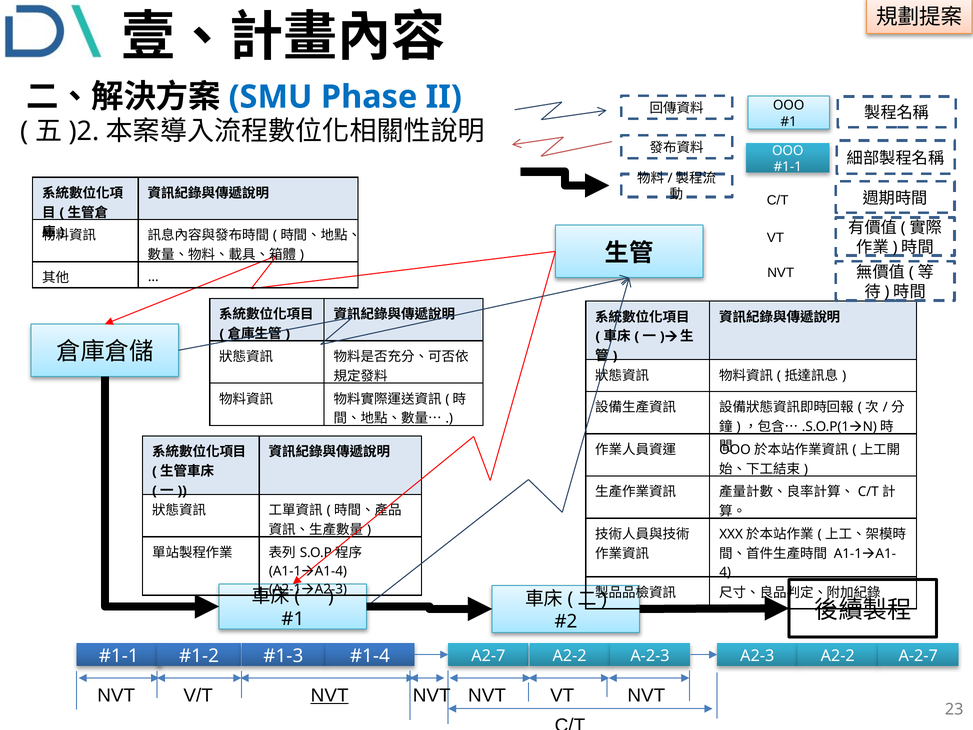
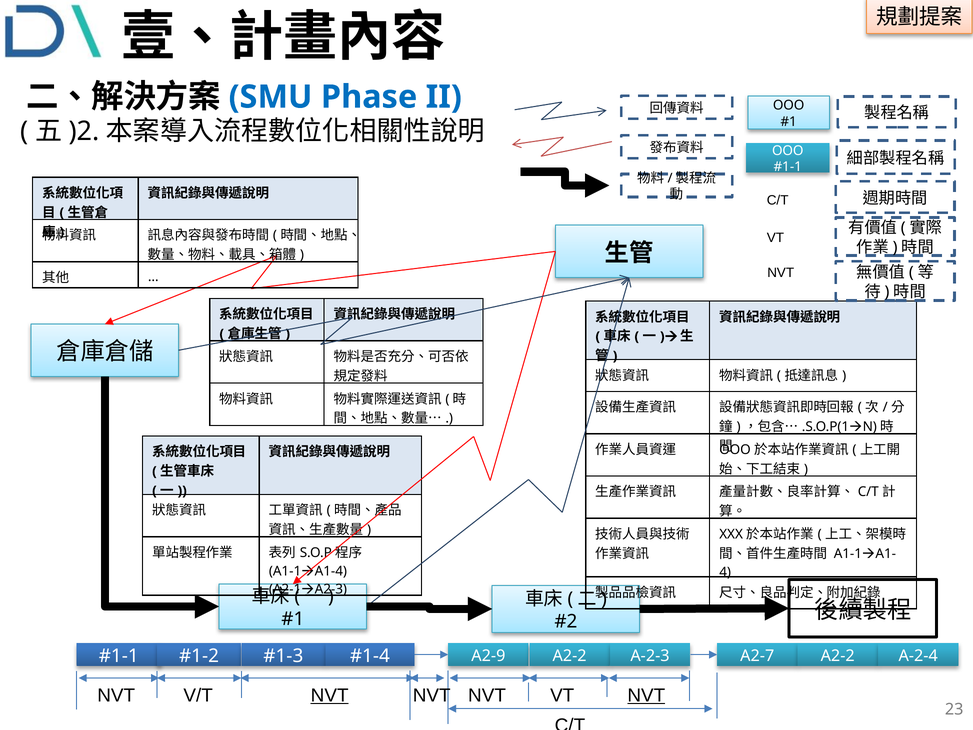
A2-7: A2-7 -> A2-9
A2-3: A2-3 -> A2-7
A-2-7: A-2-7 -> A-2-4
NVT at (646, 695) underline: none -> present
